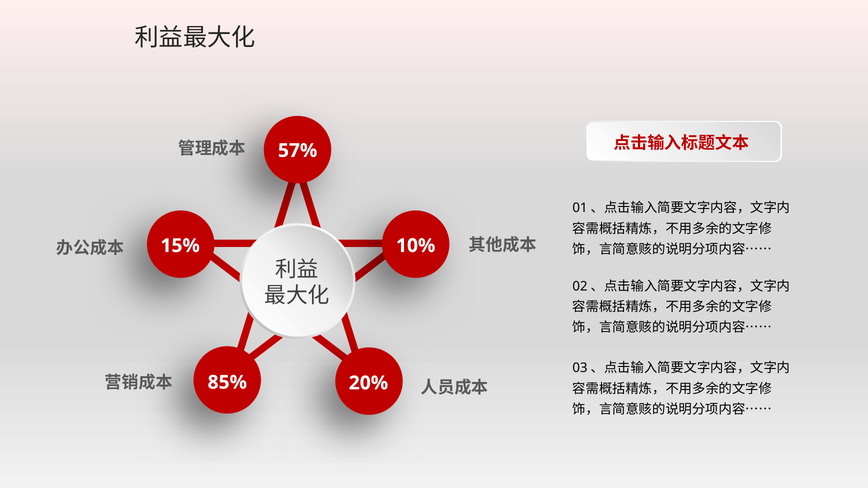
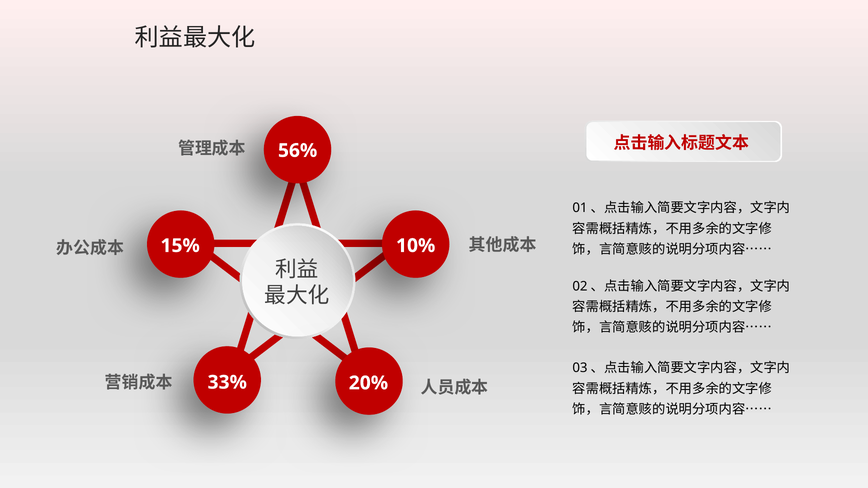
57%: 57% -> 56%
85%: 85% -> 33%
